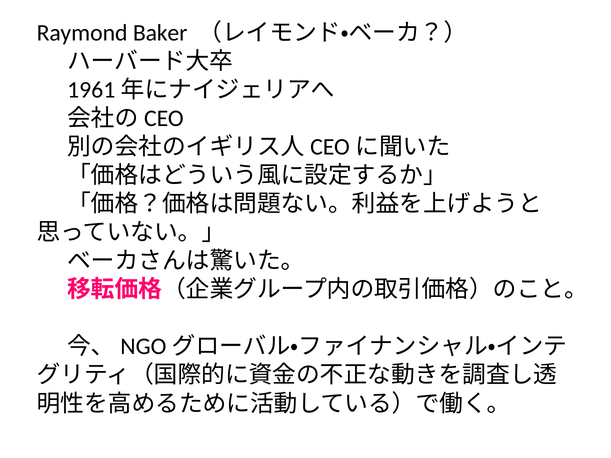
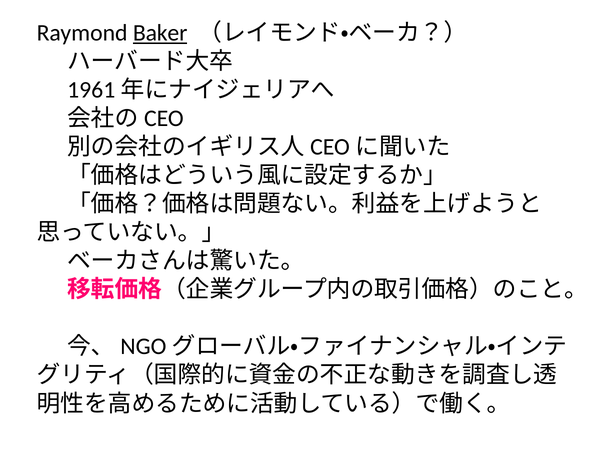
Baker underline: none -> present
